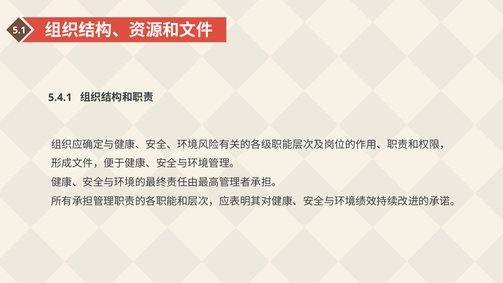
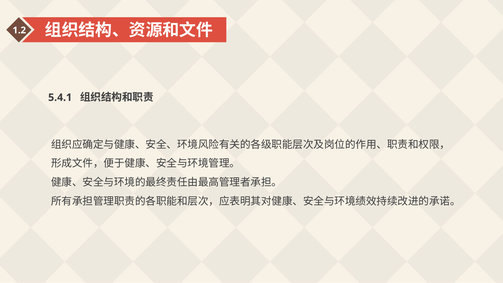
5.1: 5.1 -> 1.2
